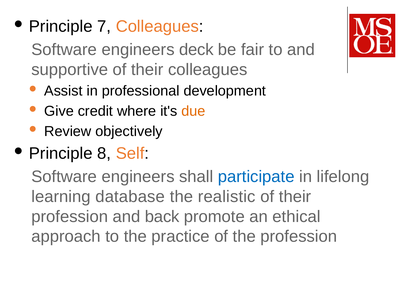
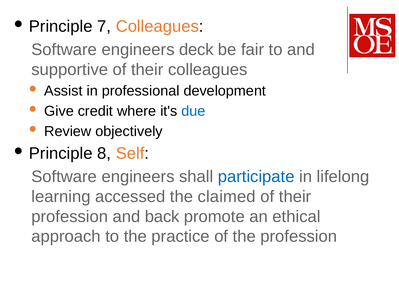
due colour: orange -> blue
database: database -> accessed
realistic: realistic -> claimed
